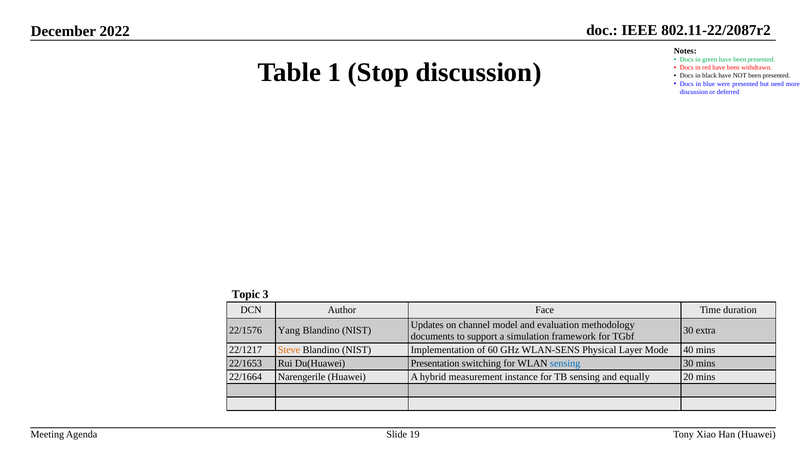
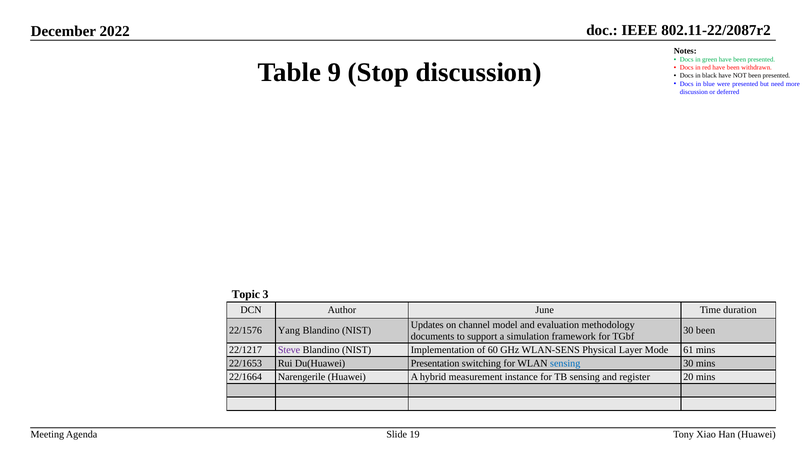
1: 1 -> 9
Face: Face -> June
30 extra: extra -> been
Steve colour: orange -> purple
40: 40 -> 61
equally: equally -> register
